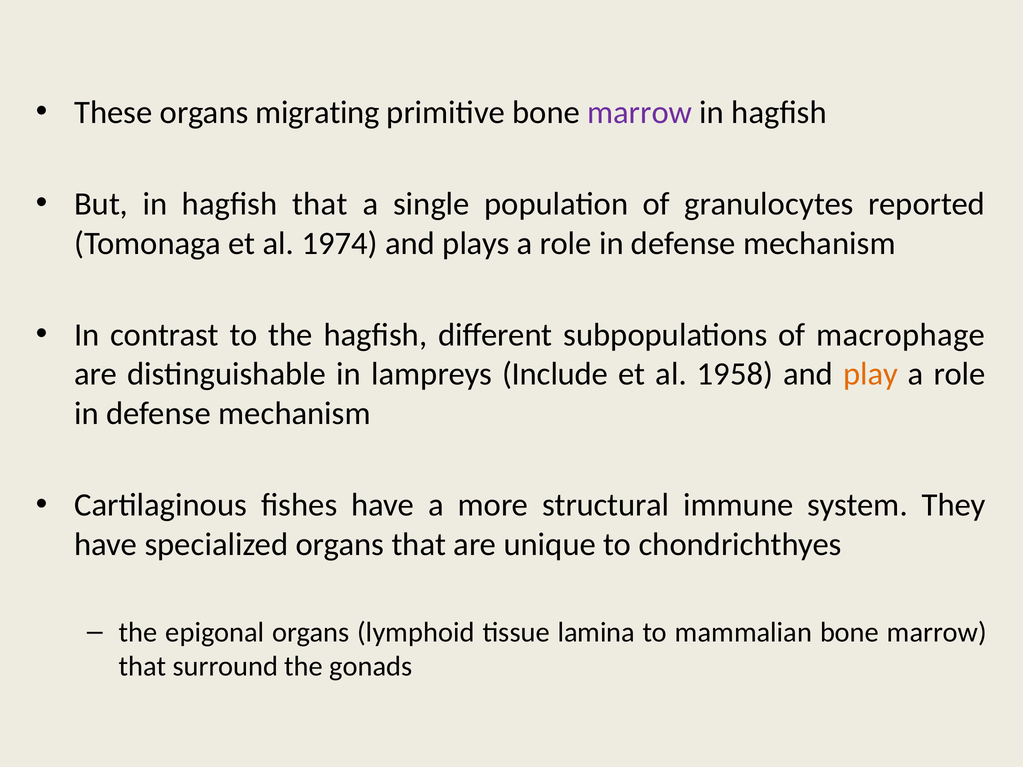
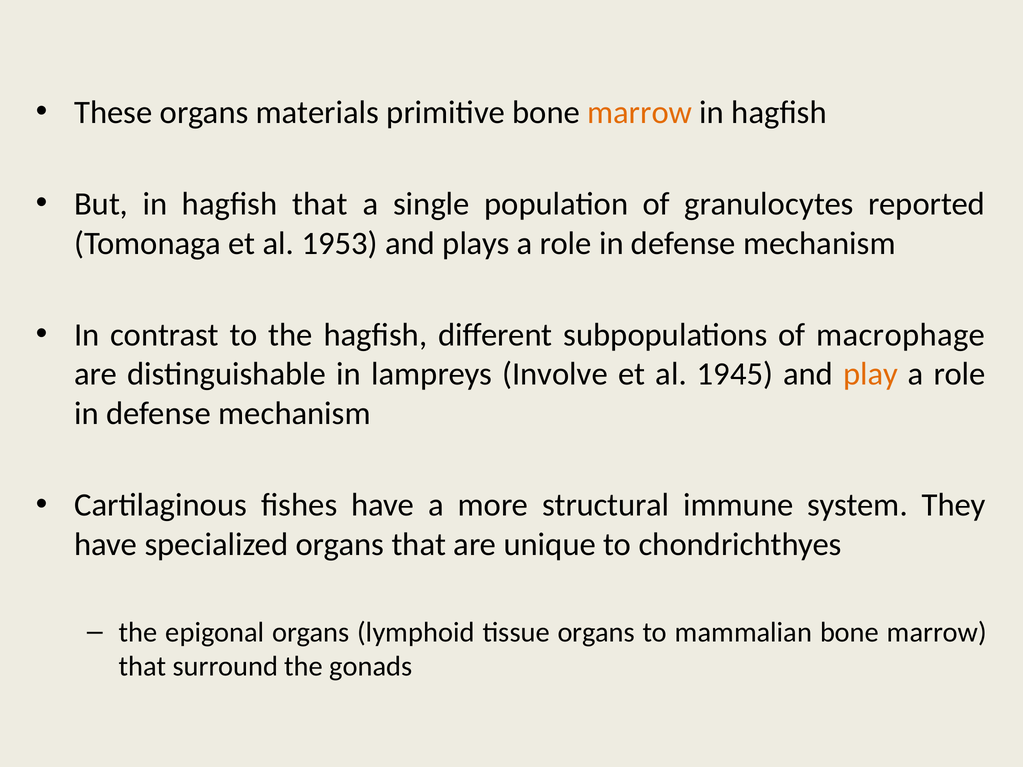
migrating: migrating -> materials
marrow at (640, 112) colour: purple -> orange
1974: 1974 -> 1953
Include: Include -> Involve
1958: 1958 -> 1945
tissue lamina: lamina -> organs
